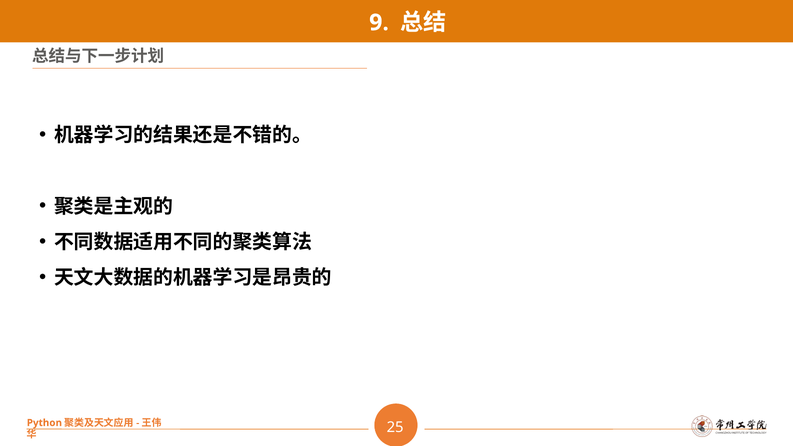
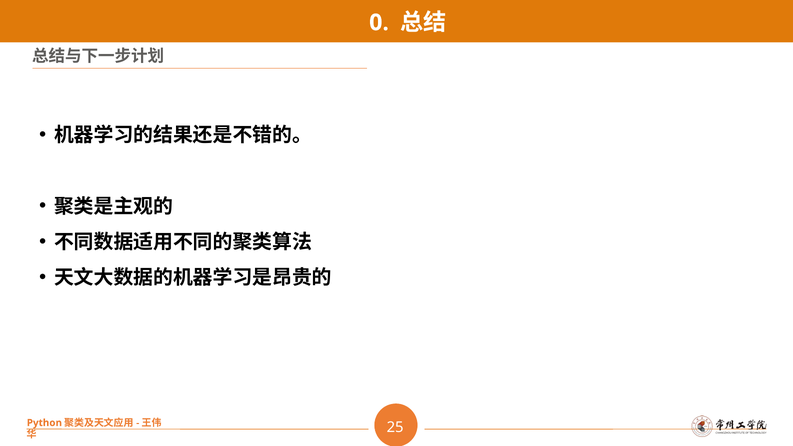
9: 9 -> 0
